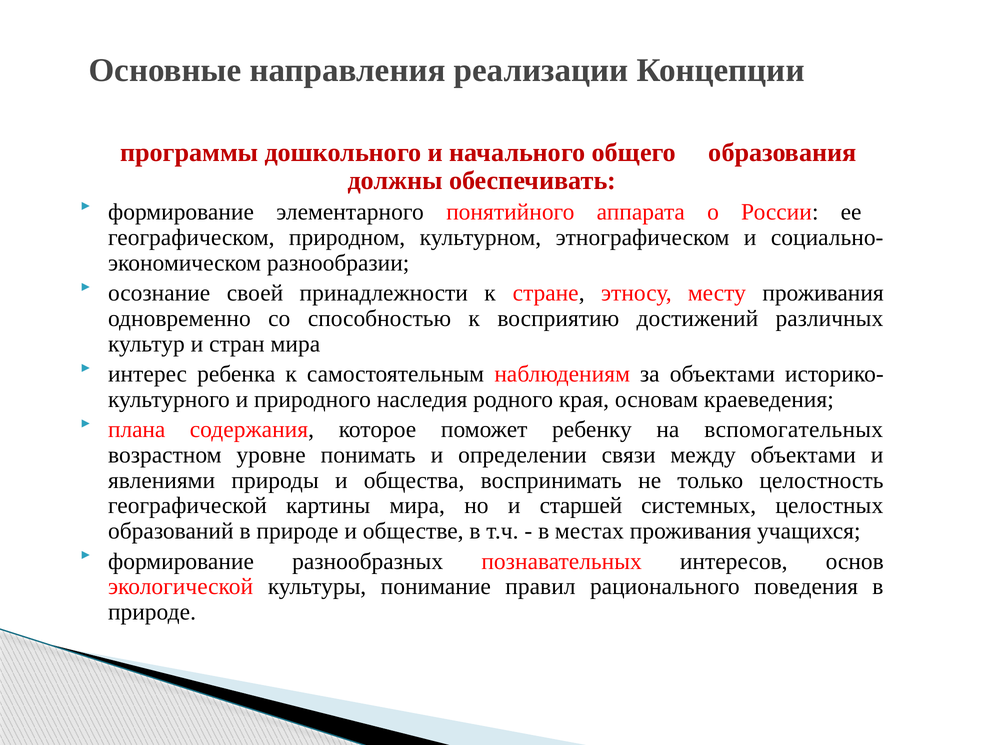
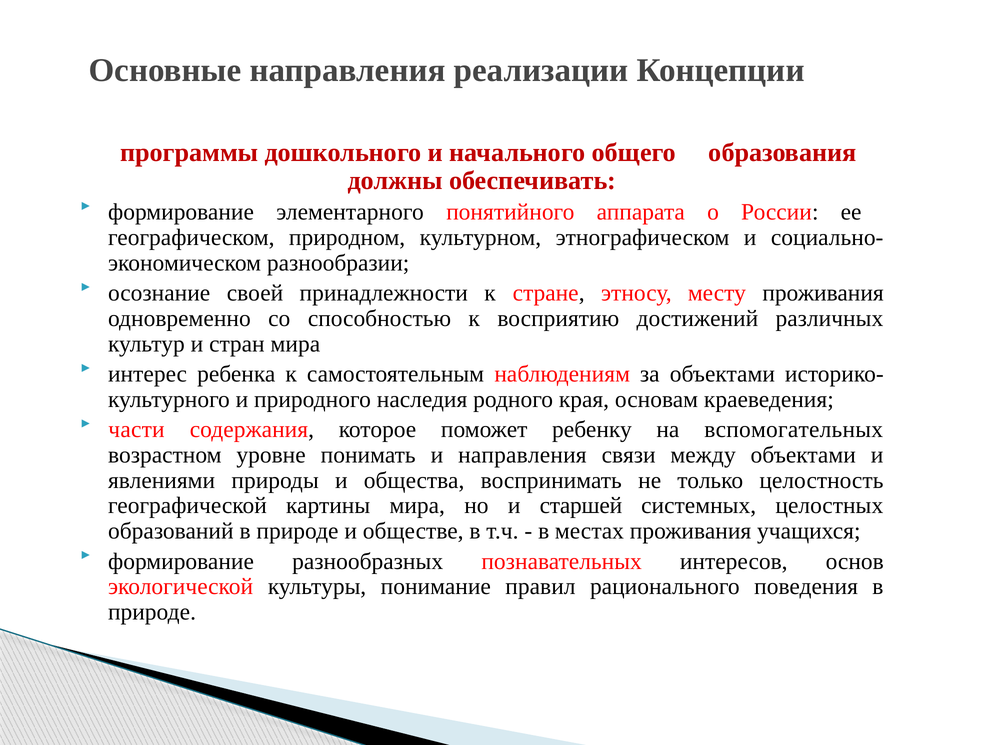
плана: плана -> части
и определении: определении -> направления
